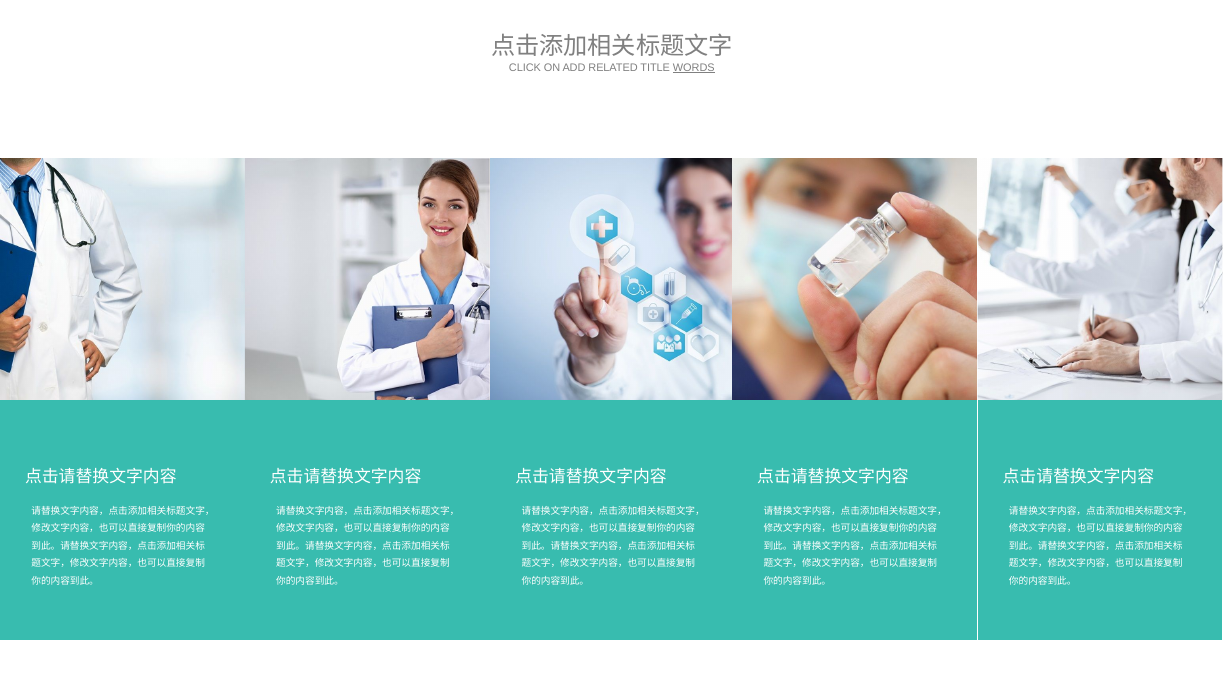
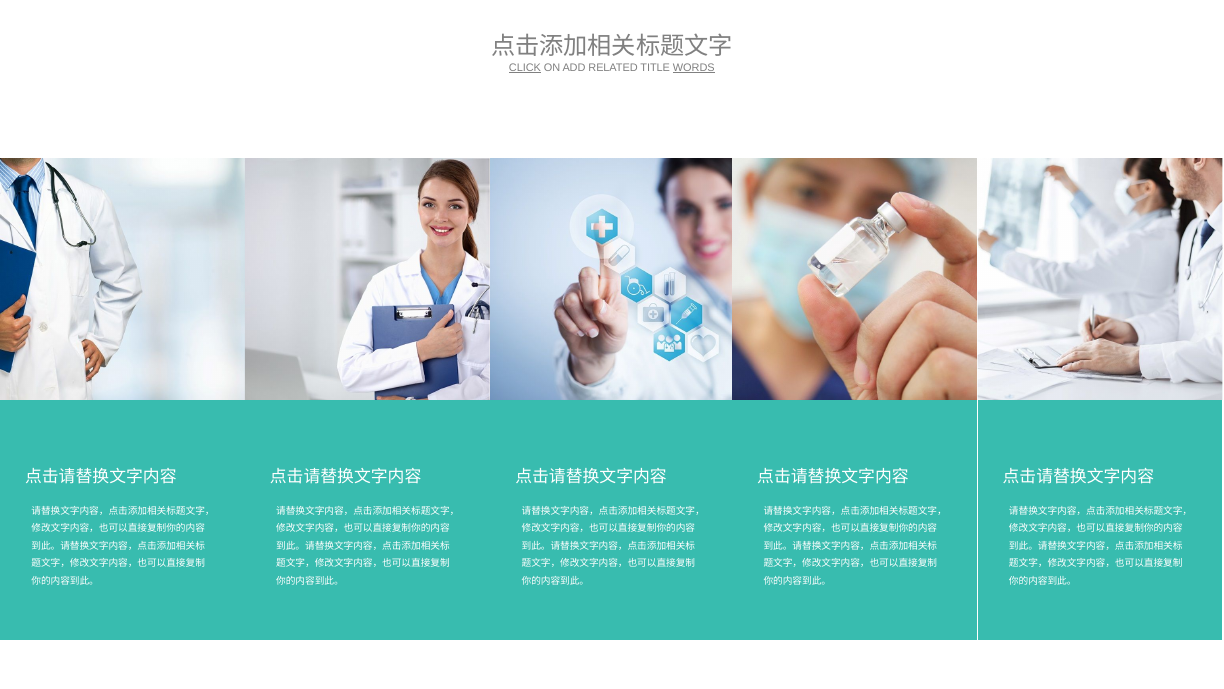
CLICK underline: none -> present
